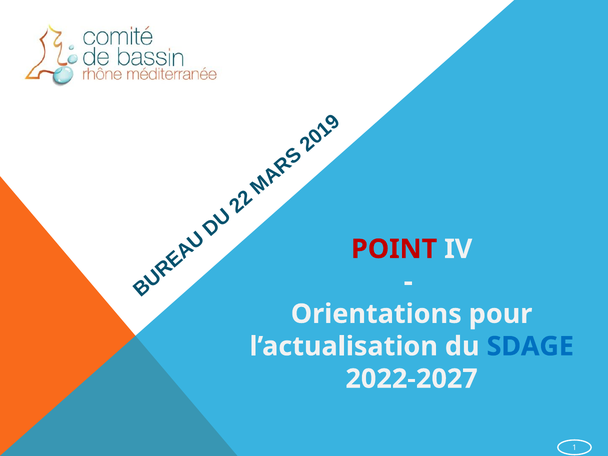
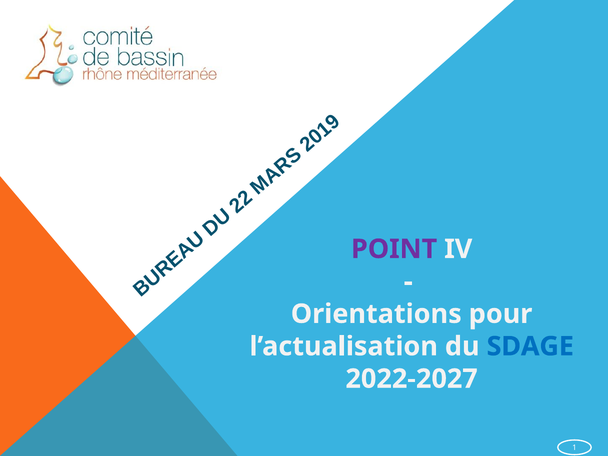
POINT colour: red -> purple
